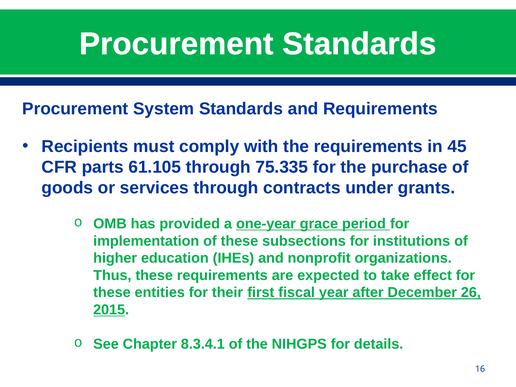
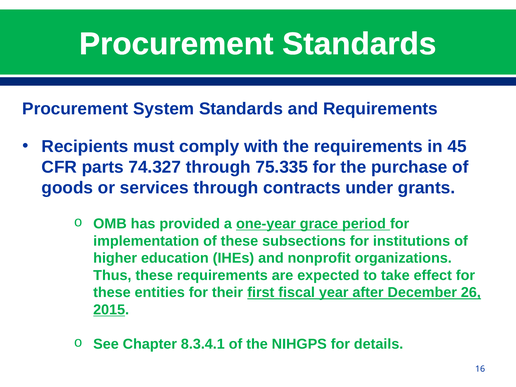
61.105: 61.105 -> 74.327
